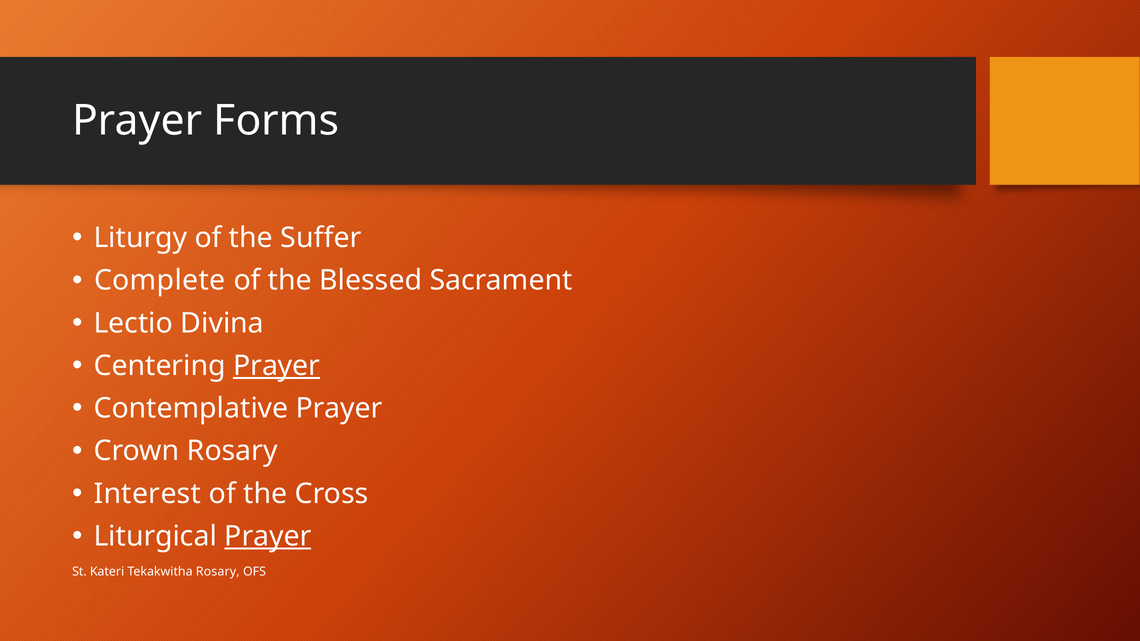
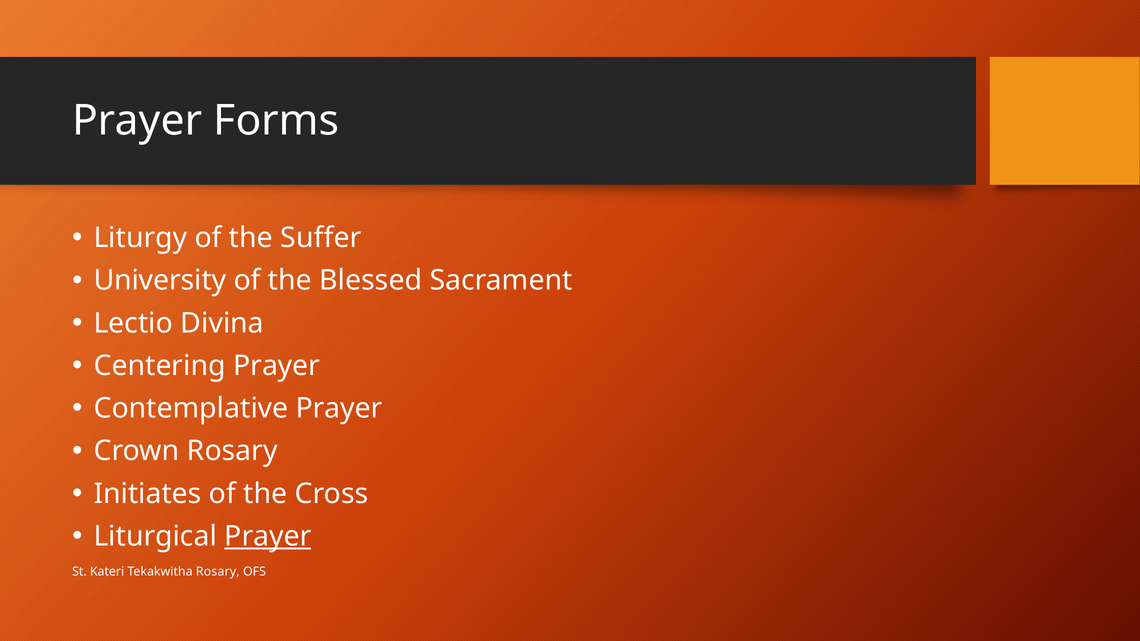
Complete: Complete -> University
Prayer at (277, 366) underline: present -> none
Interest: Interest -> Initiates
